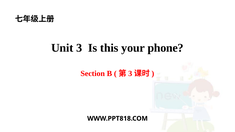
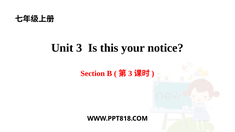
phone: phone -> notice
